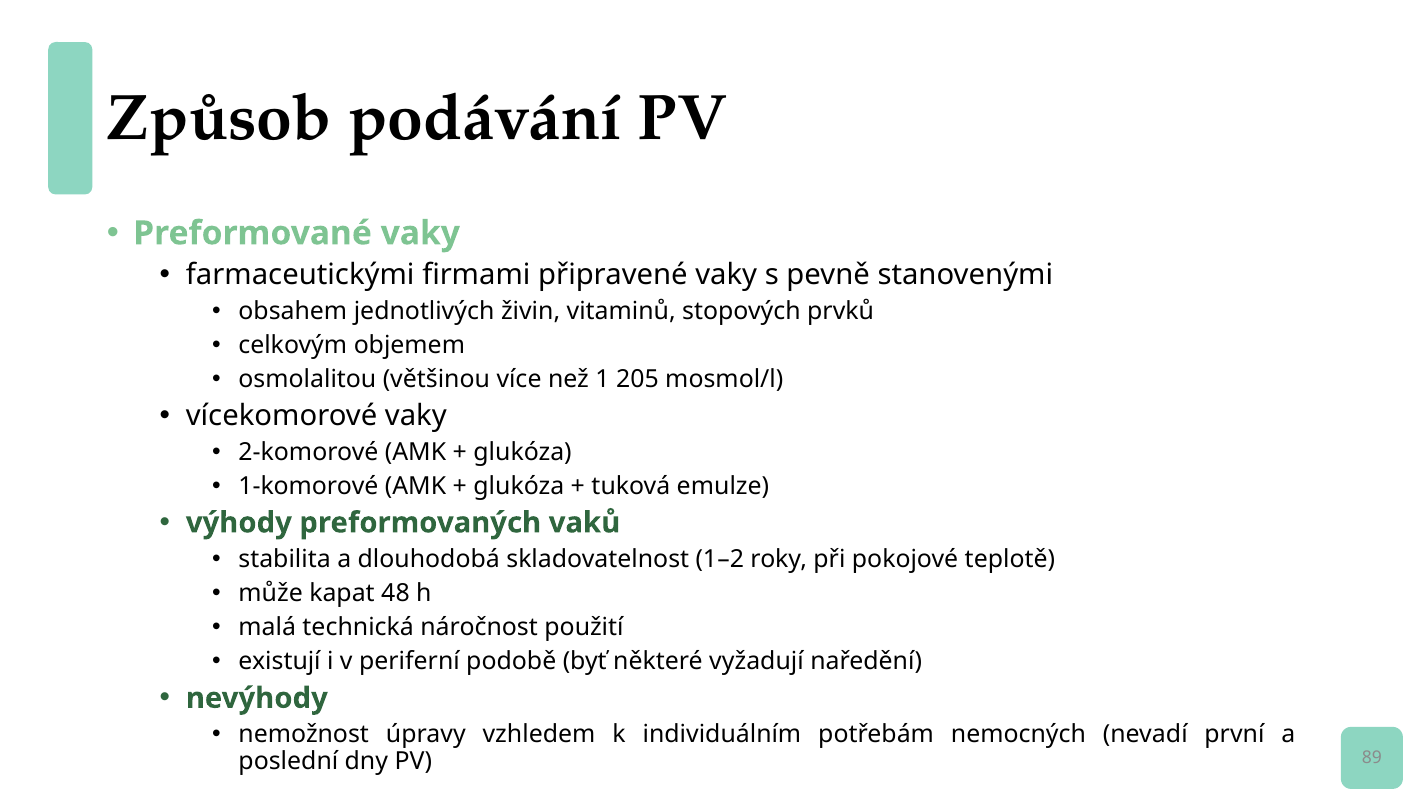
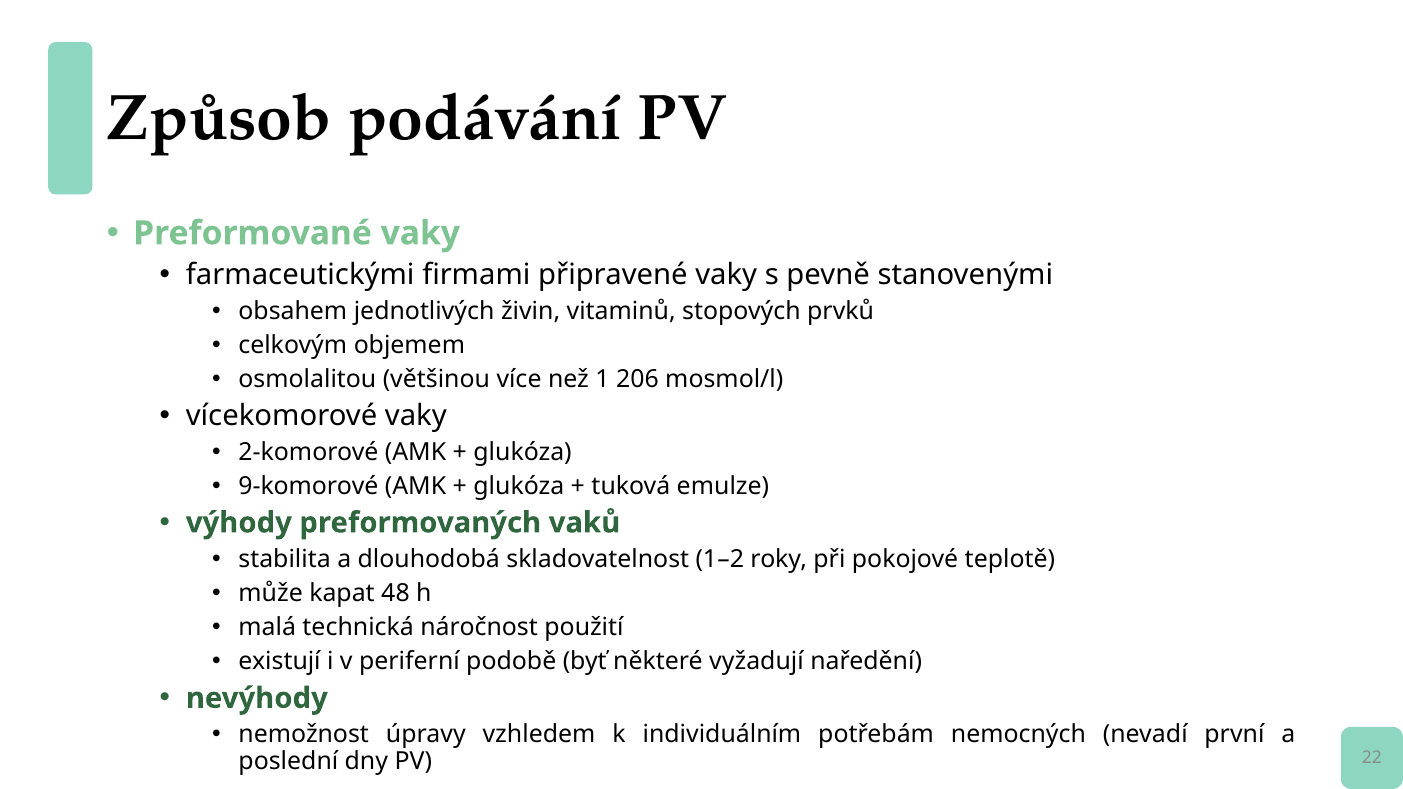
205: 205 -> 206
1-komorové: 1-komorové -> 9-komorové
89: 89 -> 22
